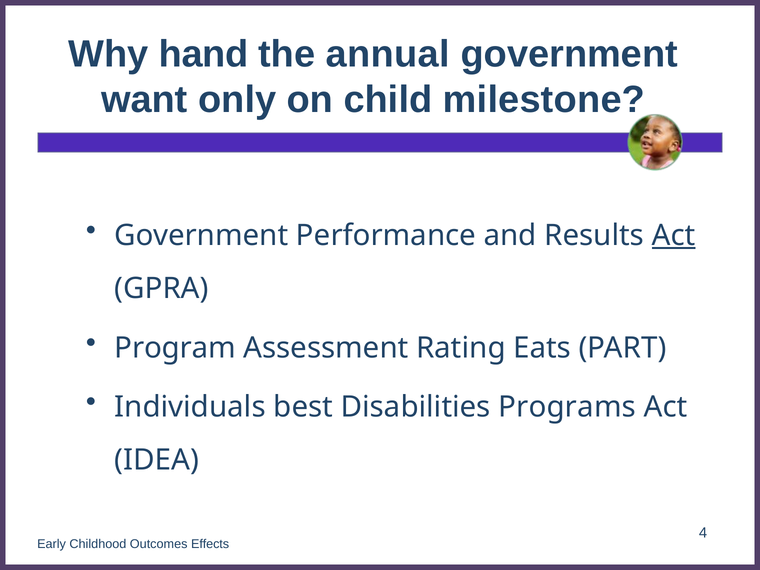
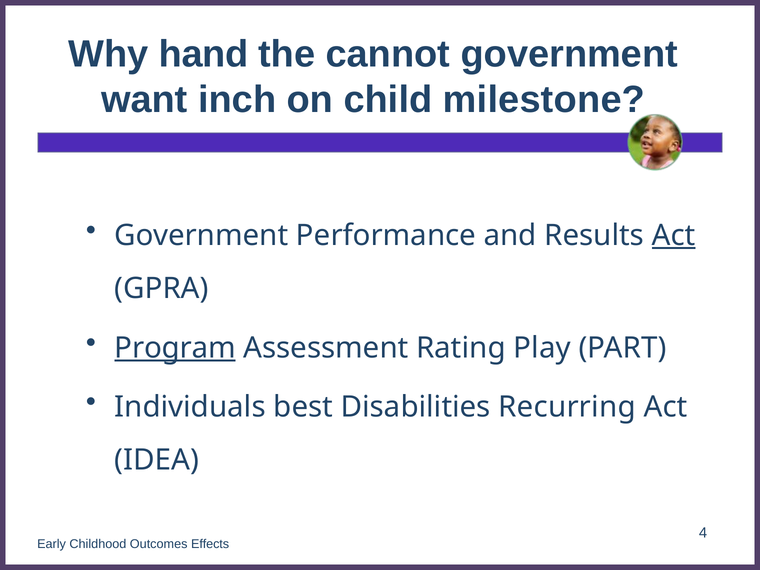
annual: annual -> cannot
only: only -> inch
Program underline: none -> present
Eats: Eats -> Play
Programs: Programs -> Recurring
